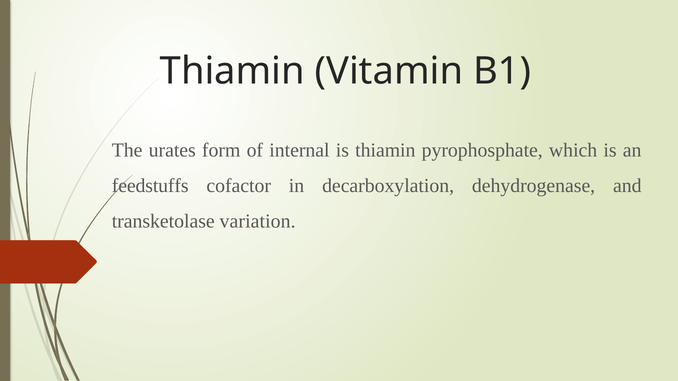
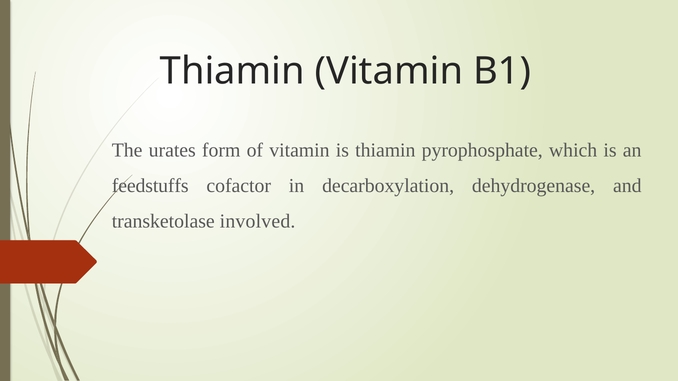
of internal: internal -> vitamin
variation: variation -> involved
